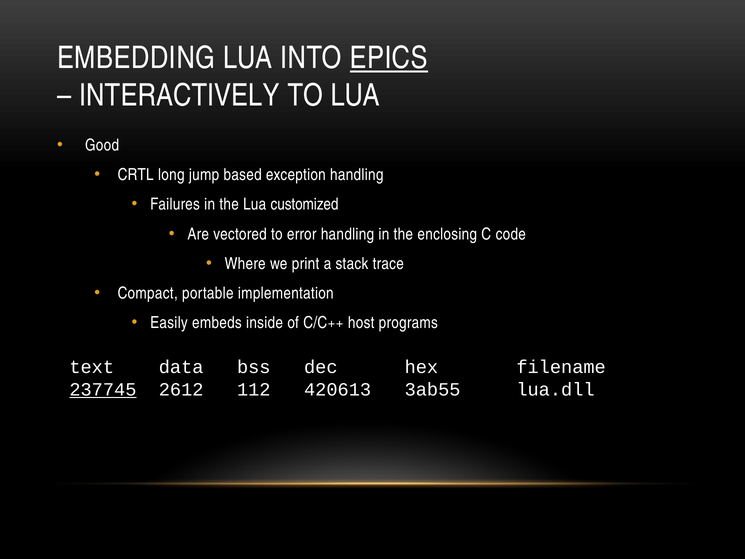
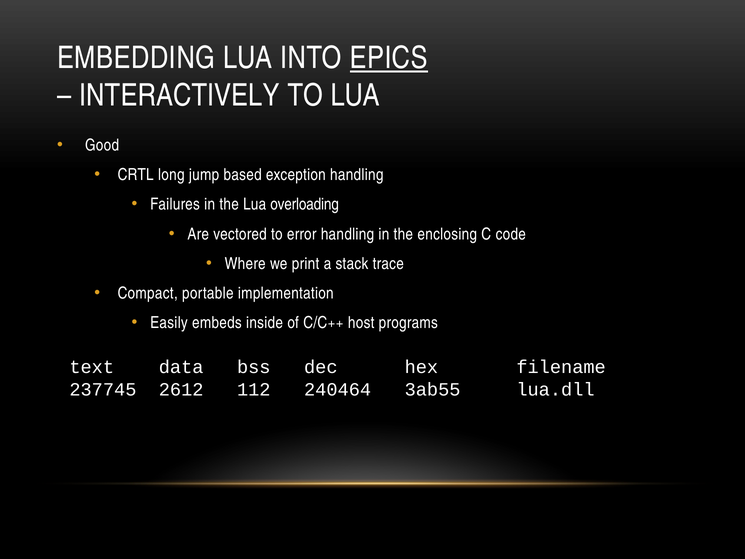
customized: customized -> overloading
237745 underline: present -> none
420613: 420613 -> 240464
